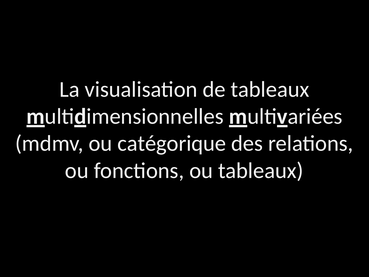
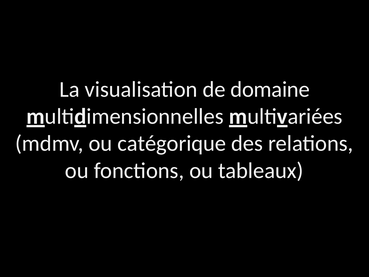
de tableaux: tableaux -> domaine
